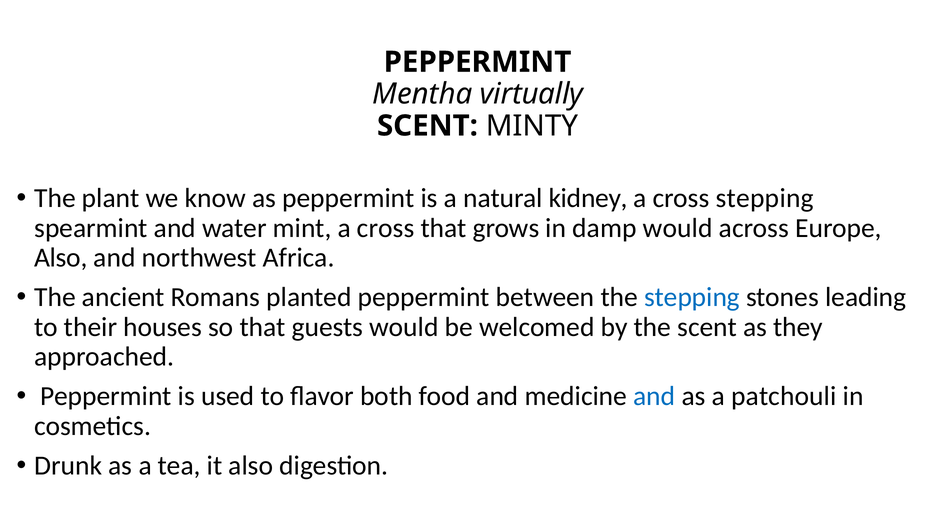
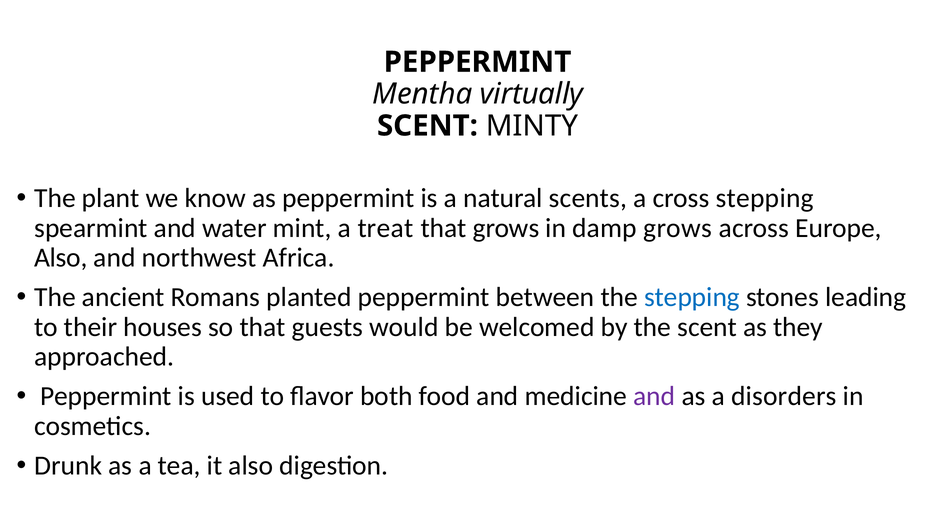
kidney: kidney -> scents
mint a cross: cross -> treat
damp would: would -> grows
and at (654, 397) colour: blue -> purple
patchouli: patchouli -> disorders
